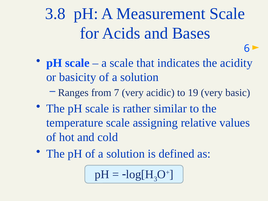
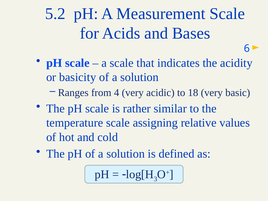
3.8: 3.8 -> 5.2
7: 7 -> 4
19: 19 -> 18
